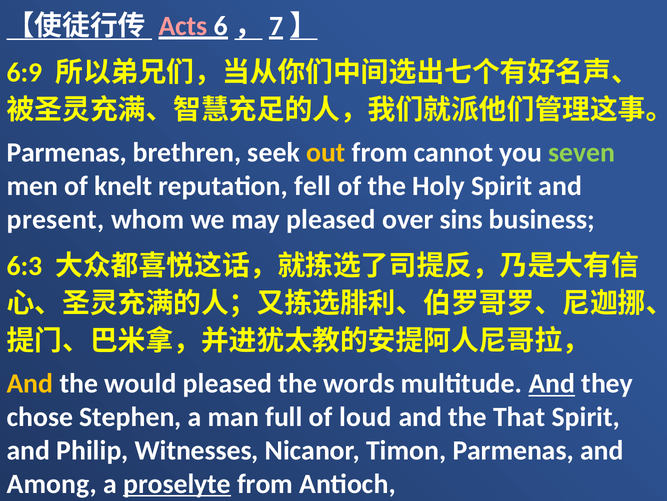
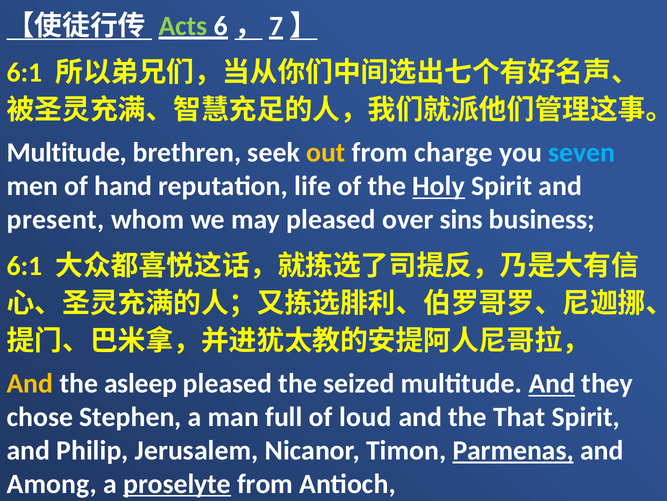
Acts colour: pink -> light green
6:9 at (25, 73): 6:9 -> 6:1
Parmenas at (67, 153): Parmenas -> Multitude
cannot: cannot -> charge
seven colour: light green -> light blue
knelt: knelt -> hand
fell: fell -> life
Holy underline: none -> present
6:3 at (25, 266): 6:3 -> 6:1
would: would -> asleep
words: words -> seized
Witnesses: Witnesses -> Jerusalem
Parmenas at (513, 450) underline: none -> present
